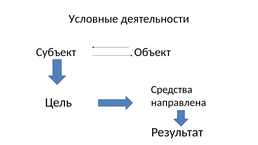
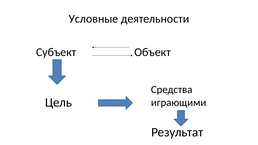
направлена: направлена -> играющими
